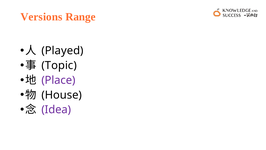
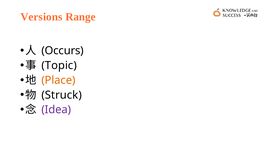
Played: Played -> Occurs
Place colour: purple -> orange
House: House -> Struck
